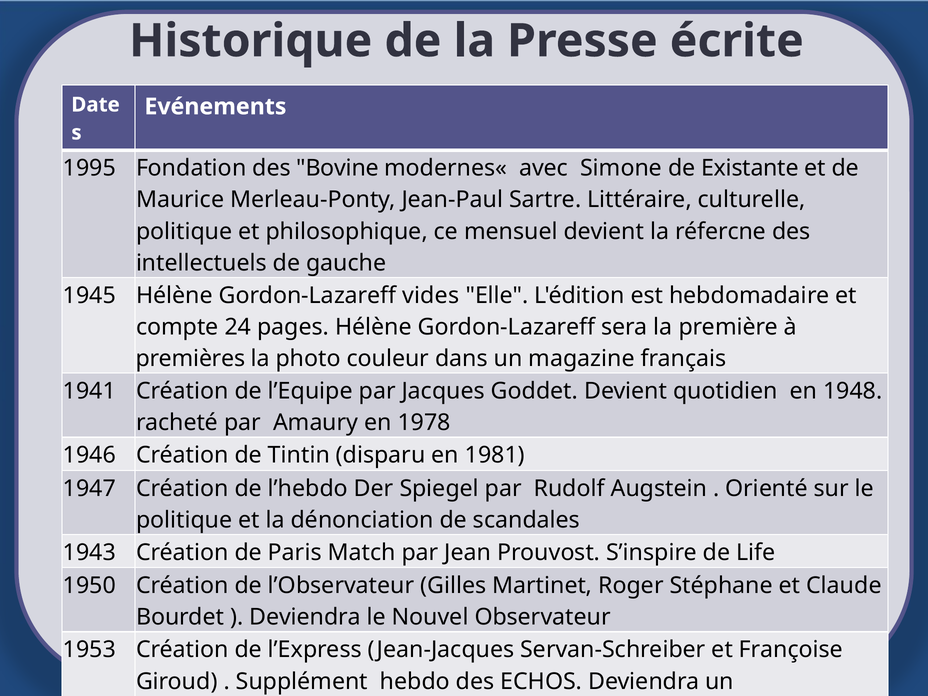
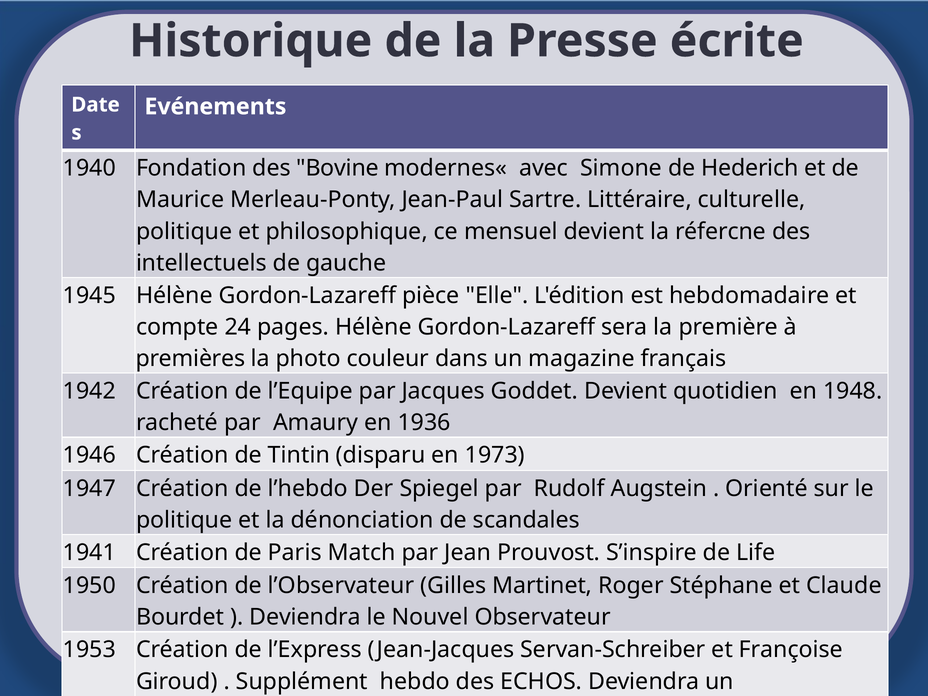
1995: 1995 -> 1940
Existante: Existante -> Hederich
vides: vides -> pièce
1941: 1941 -> 1942
1978: 1978 -> 1936
1981: 1981 -> 1973
1943: 1943 -> 1941
